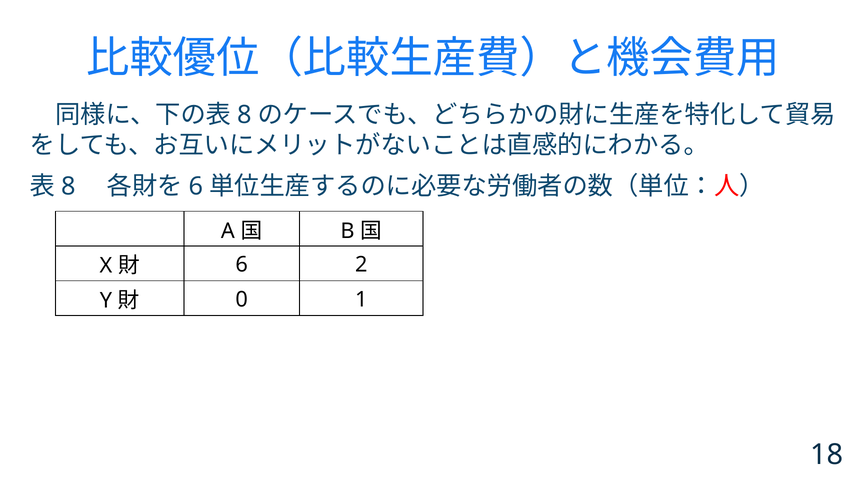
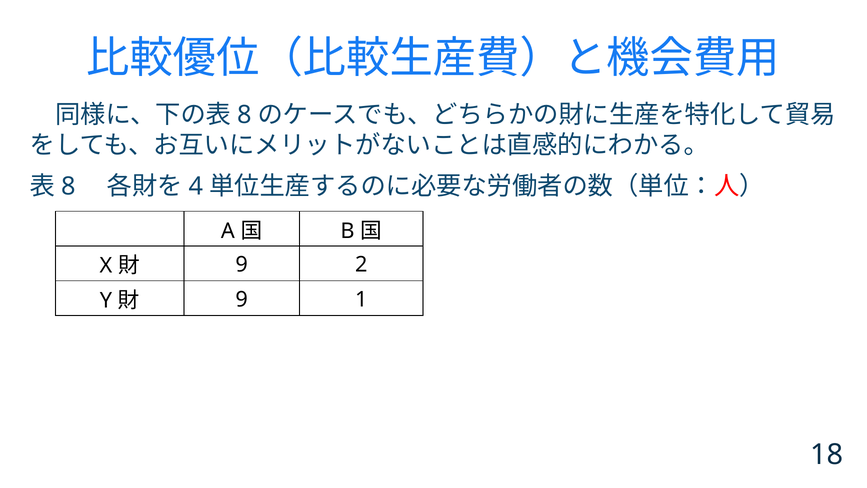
6 at (196, 186): 6 -> 4
6 at (242, 264): 6 -> 9
0 at (242, 299): 0 -> 9
